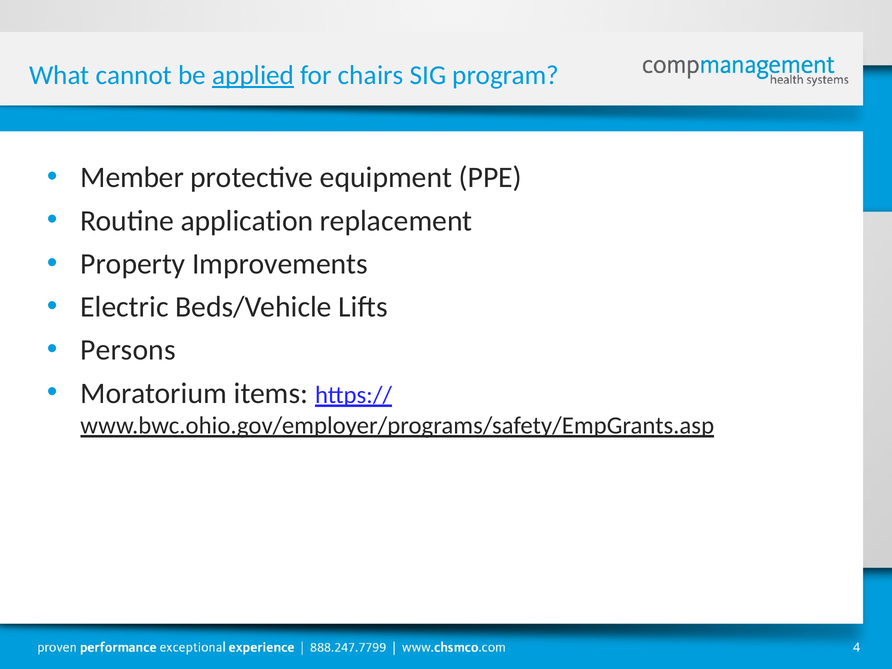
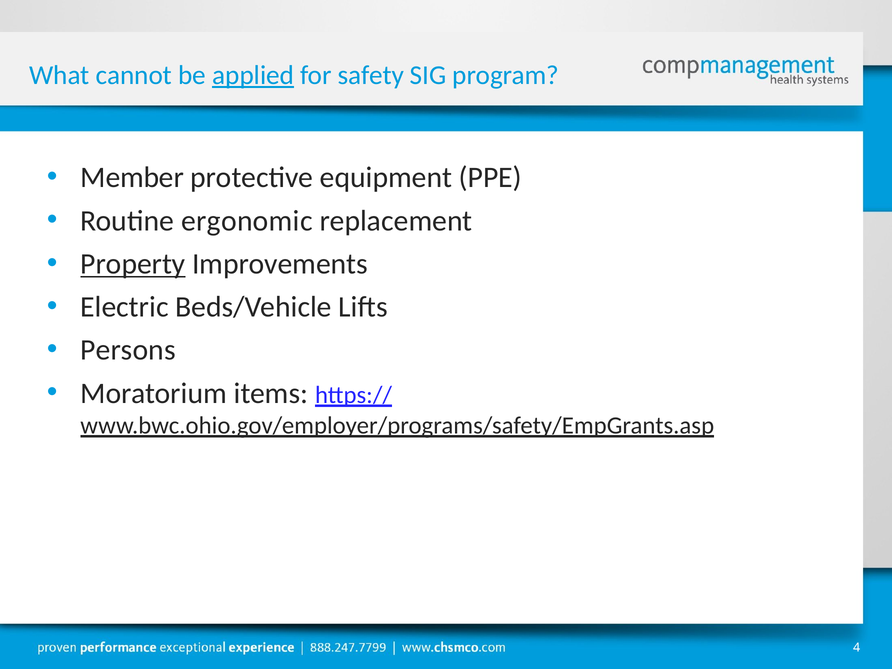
chairs: chairs -> safety
application: application -> ergonomic
Property underline: none -> present
